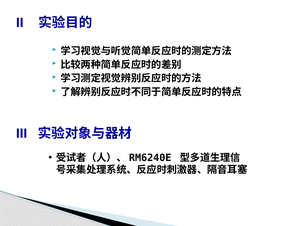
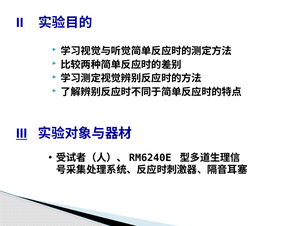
III underline: none -> present
